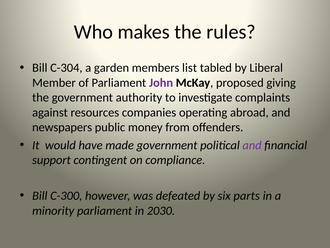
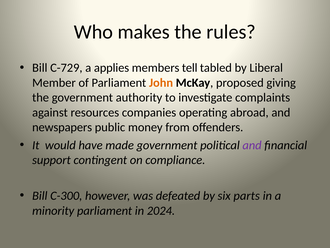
C-304: C-304 -> C-729
garden: garden -> applies
list: list -> tell
John colour: purple -> orange
2030: 2030 -> 2024
